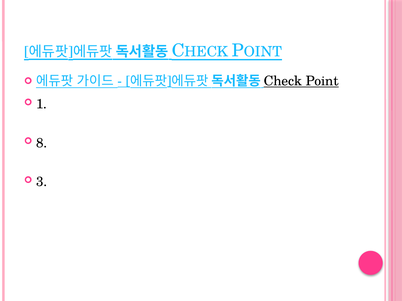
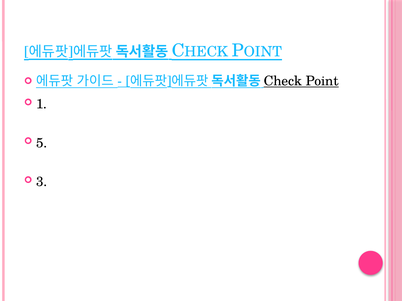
8: 8 -> 5
